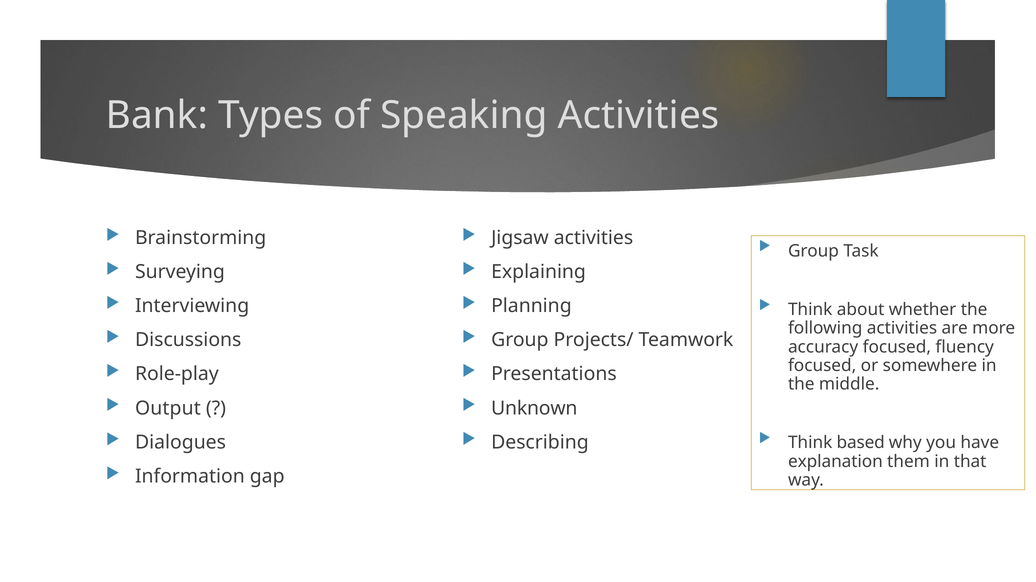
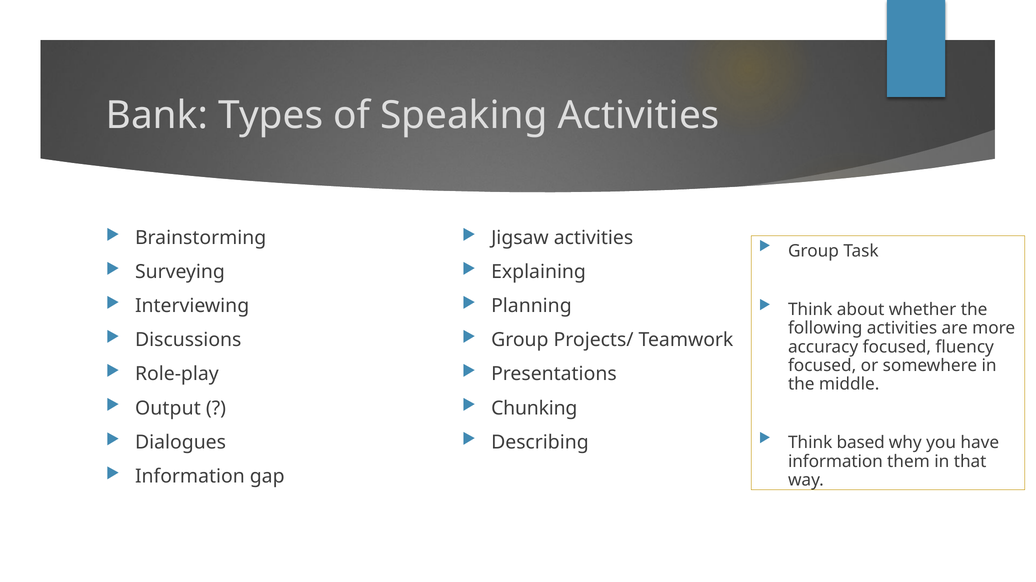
Unknown: Unknown -> Chunking
explanation at (835, 462): explanation -> information
